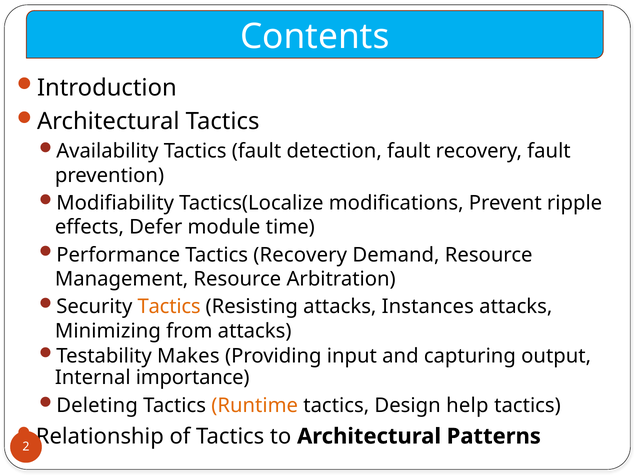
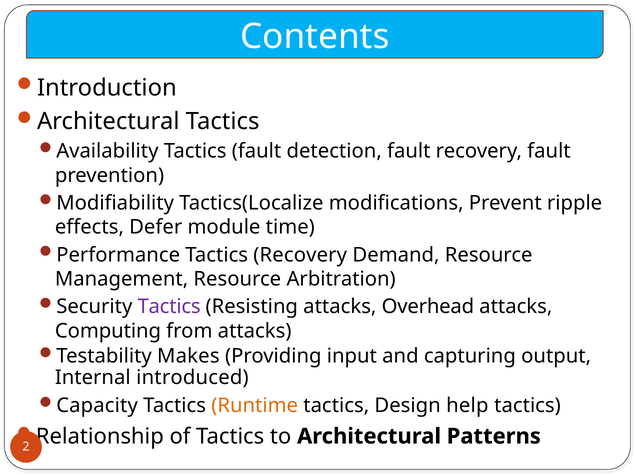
Tactics at (169, 307) colour: orange -> purple
Instances: Instances -> Overhead
Minimizing: Minimizing -> Computing
importance: importance -> introduced
Deleting: Deleting -> Capacity
